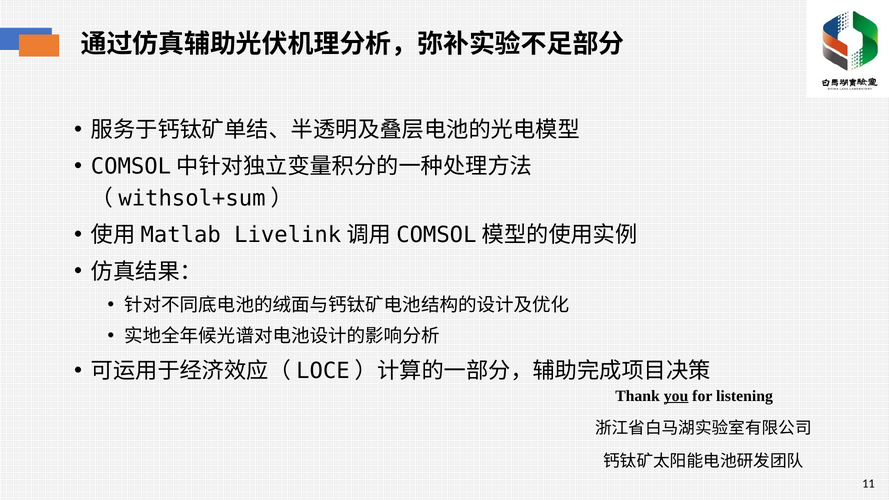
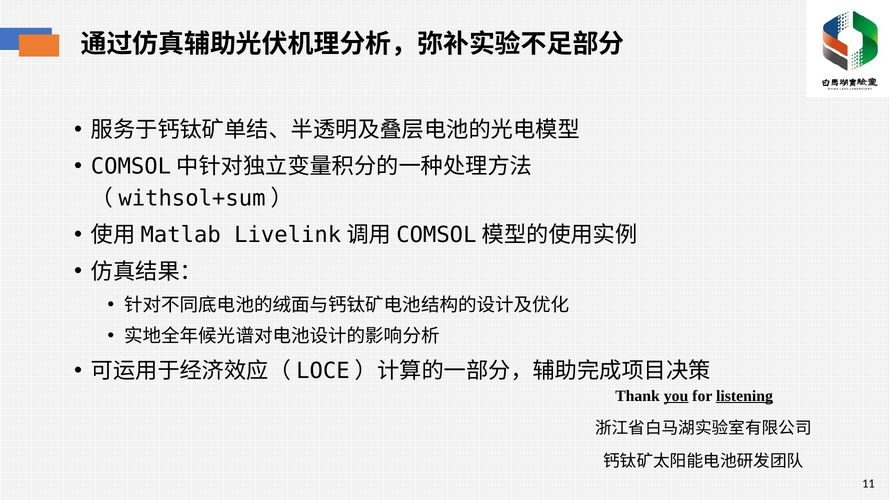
listening underline: none -> present
